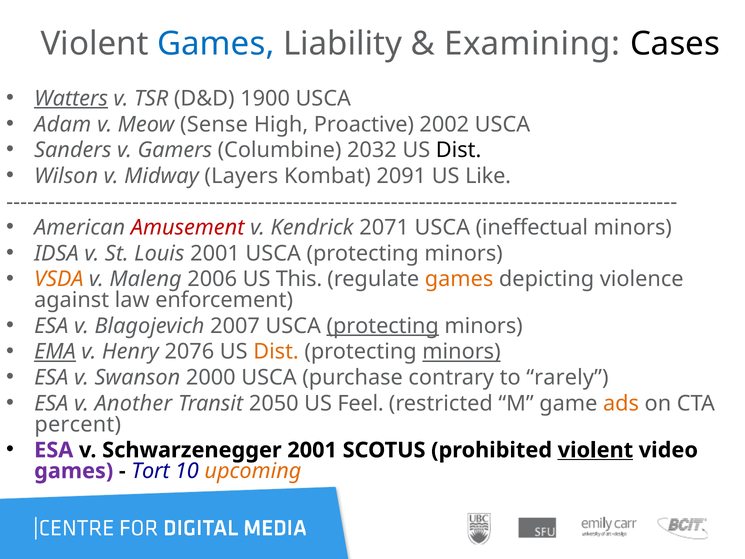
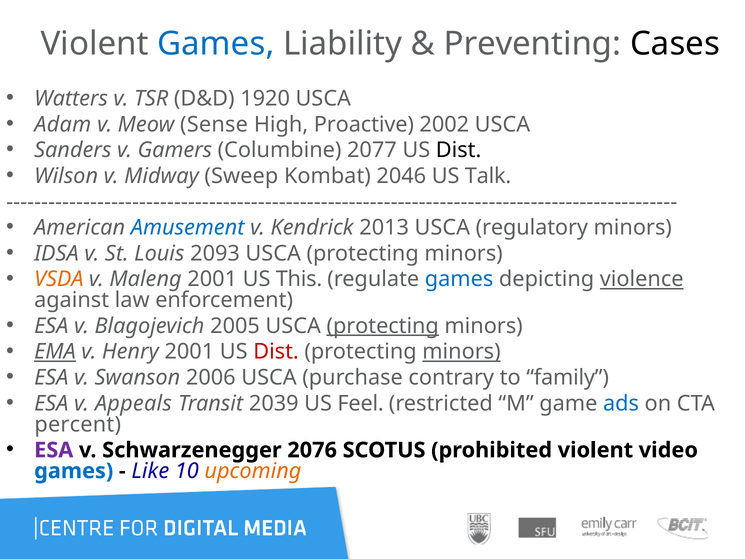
Examining: Examining -> Preventing
Watters underline: present -> none
1900: 1900 -> 1920
2032: 2032 -> 2077
Layers: Layers -> Sweep
2091: 2091 -> 2046
Like: Like -> Talk
Amusement colour: red -> blue
2071: 2071 -> 2013
ineffectual: ineffectual -> regulatory
Louis 2001: 2001 -> 2093
Maleng 2006: 2006 -> 2001
games at (459, 279) colour: orange -> blue
violence underline: none -> present
2007: 2007 -> 2005
Henry 2076: 2076 -> 2001
Dist at (276, 352) colour: orange -> red
2000: 2000 -> 2006
rarely: rarely -> family
Another: Another -> Appeals
2050: 2050 -> 2039
ads colour: orange -> blue
Schwarzenegger 2001: 2001 -> 2076
violent at (595, 450) underline: present -> none
games at (74, 471) colour: purple -> blue
Tort: Tort -> Like
